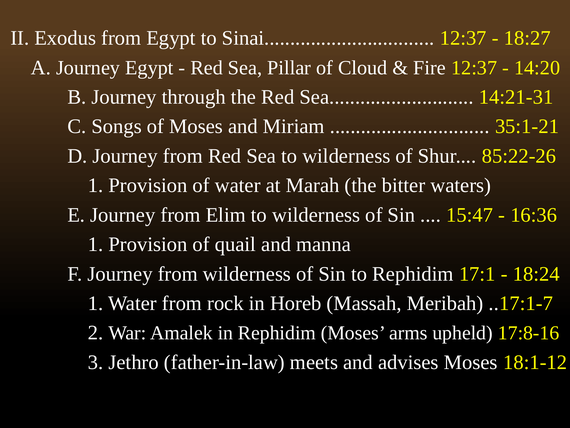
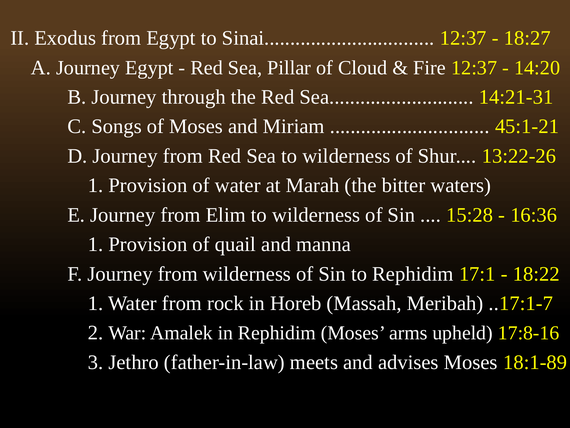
35:1-21: 35:1-21 -> 45:1-21
85:22-26: 85:22-26 -> 13:22-26
15:47: 15:47 -> 15:28
18:24: 18:24 -> 18:22
18:1-12: 18:1-12 -> 18:1-89
